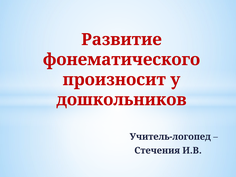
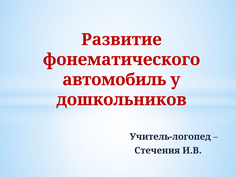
произносит: произносит -> автомобиль
